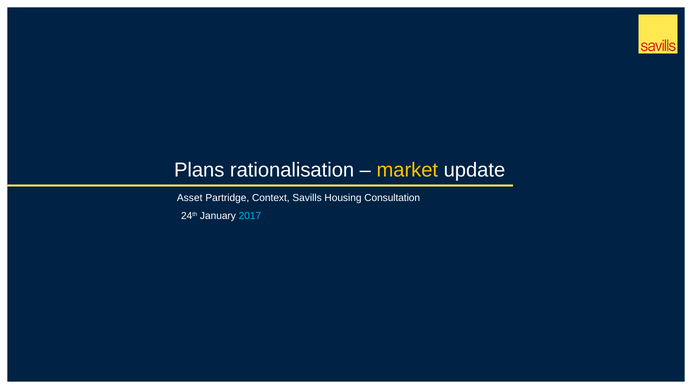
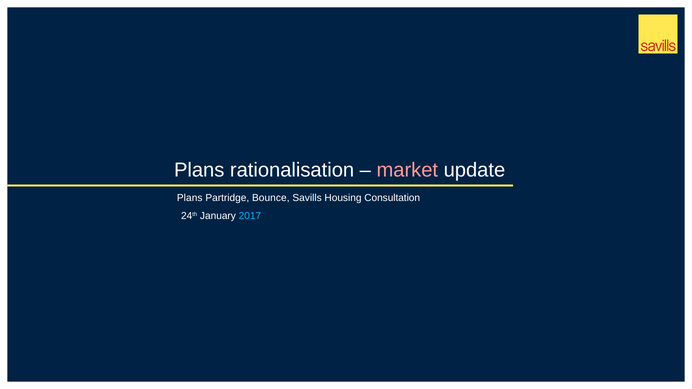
market colour: yellow -> pink
Asset at (190, 198): Asset -> Plans
Context: Context -> Bounce
